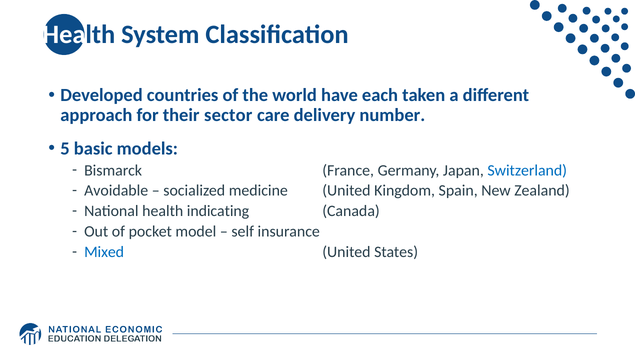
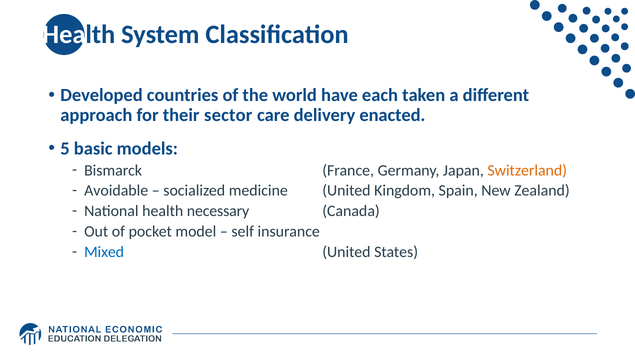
number: number -> enacted
Switzerland colour: blue -> orange
indicating: indicating -> necessary
